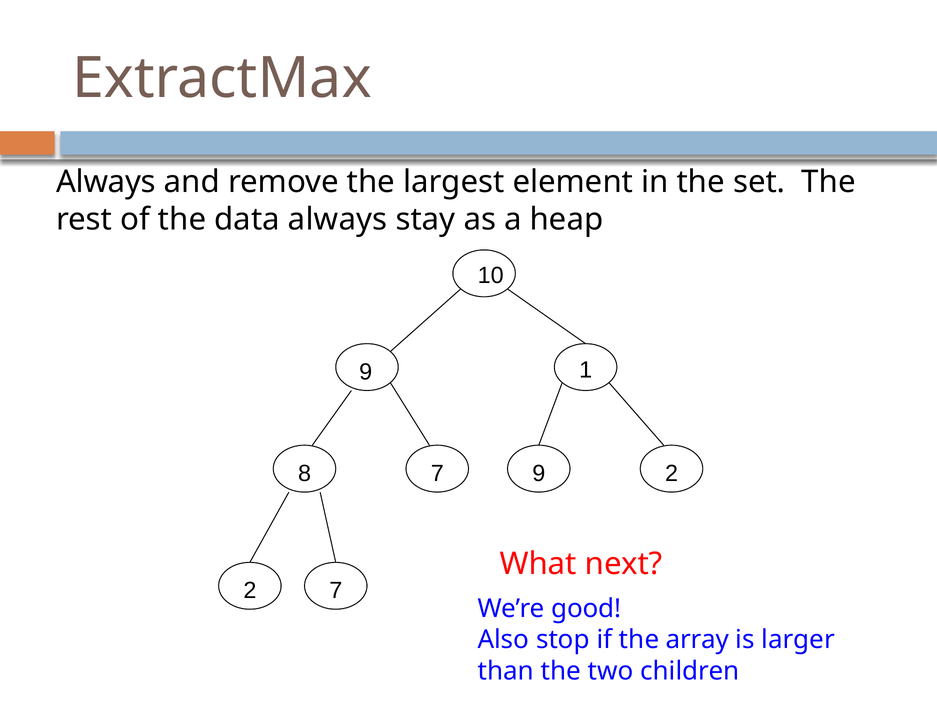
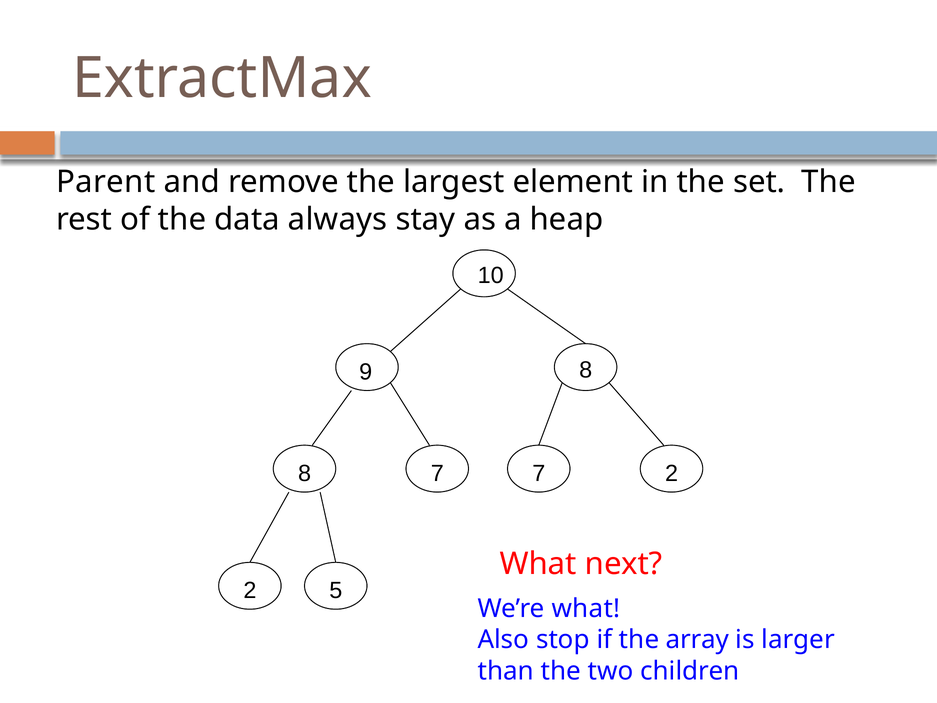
Always at (106, 182): Always -> Parent
9 1: 1 -> 8
7 9: 9 -> 7
2 7: 7 -> 5
We’re good: good -> what
